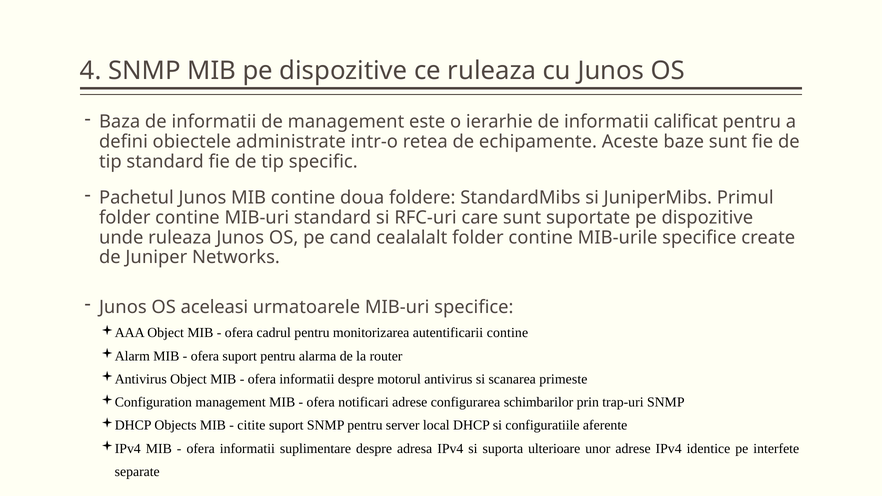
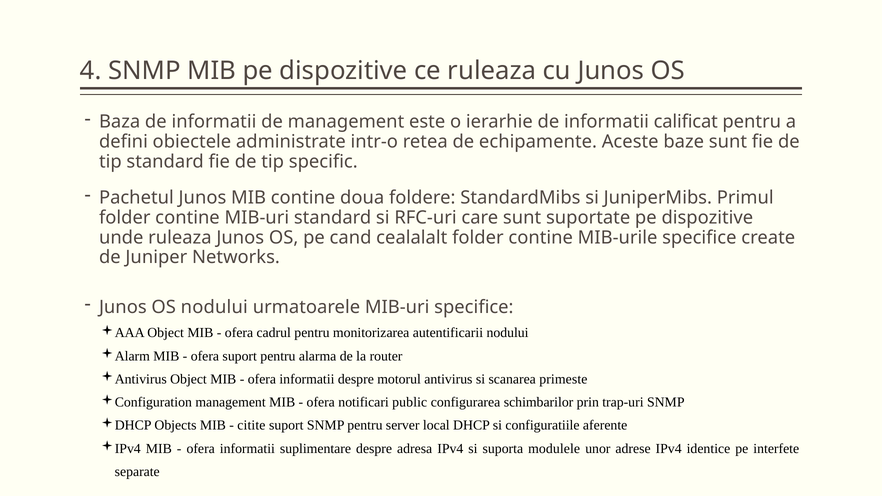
OS aceleasi: aceleasi -> nodului
autentificarii contine: contine -> nodului
notificari adrese: adrese -> public
ulterioare: ulterioare -> modulele
